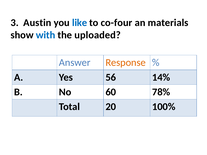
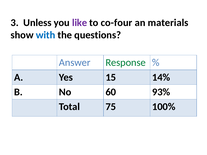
Austin: Austin -> Unless
like colour: blue -> purple
uploaded: uploaded -> questions
Response colour: orange -> green
56: 56 -> 15
78%: 78% -> 93%
20: 20 -> 75
